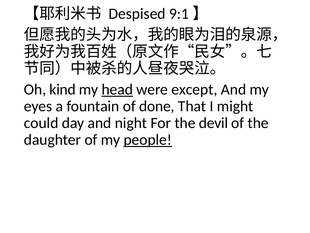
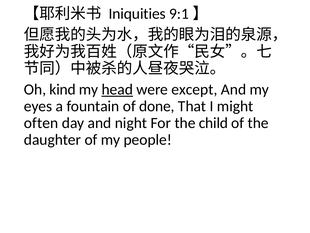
Despised: Despised -> Iniquities
could: could -> often
devil: devil -> child
people underline: present -> none
